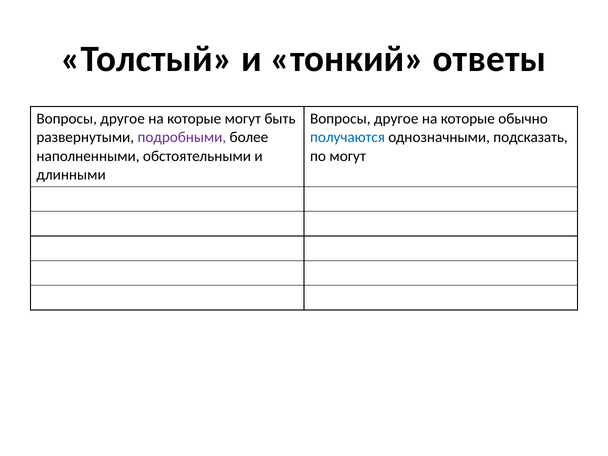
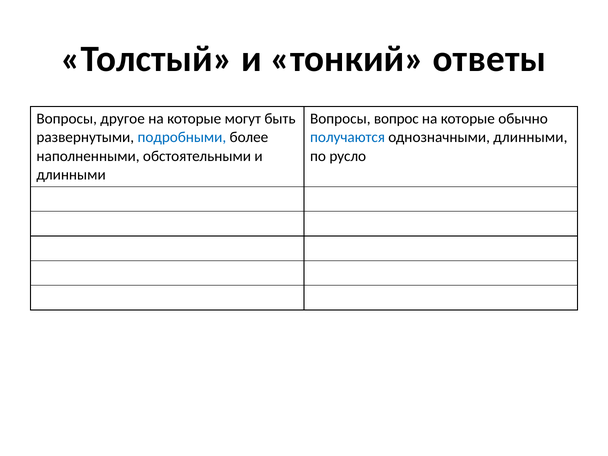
другое at (396, 119): другое -> вопрос
подробными colour: purple -> blue
однозначными подсказать: подсказать -> длинными
по могут: могут -> русло
